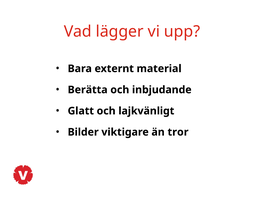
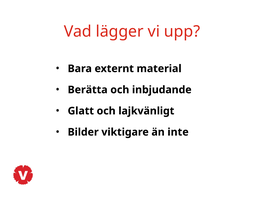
tror: tror -> inte
